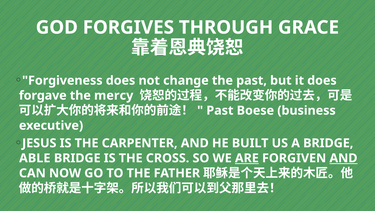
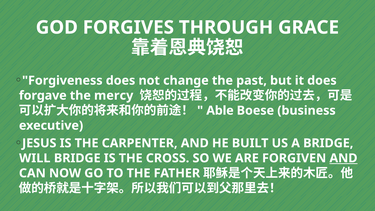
Past at (220, 110): Past -> Able
ABLE: ABLE -> WILL
ARE underline: present -> none
